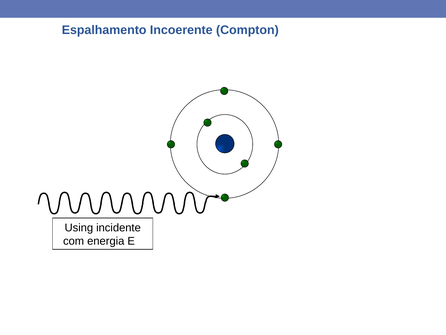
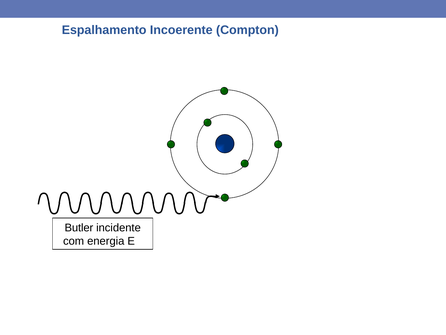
Using: Using -> Butler
